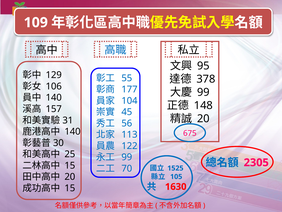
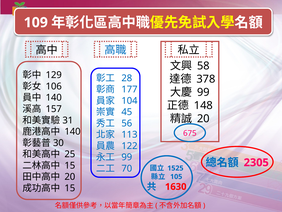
95: 95 -> 58
55: 55 -> 28
